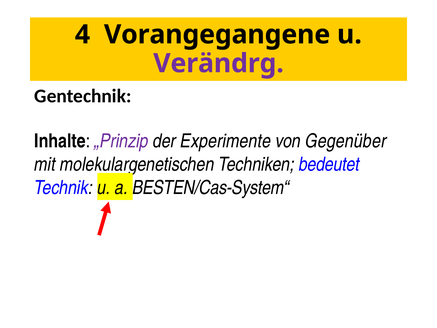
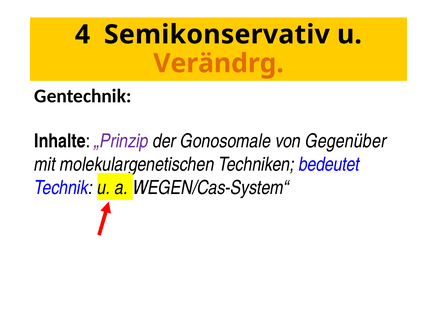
Vorangegangene: Vorangegangene -> Semikonservativ
Verändrg colour: purple -> orange
Experimente: Experimente -> Gonosomale
BESTEN/Cas-System“: BESTEN/Cas-System“ -> WEGEN/Cas-System“
